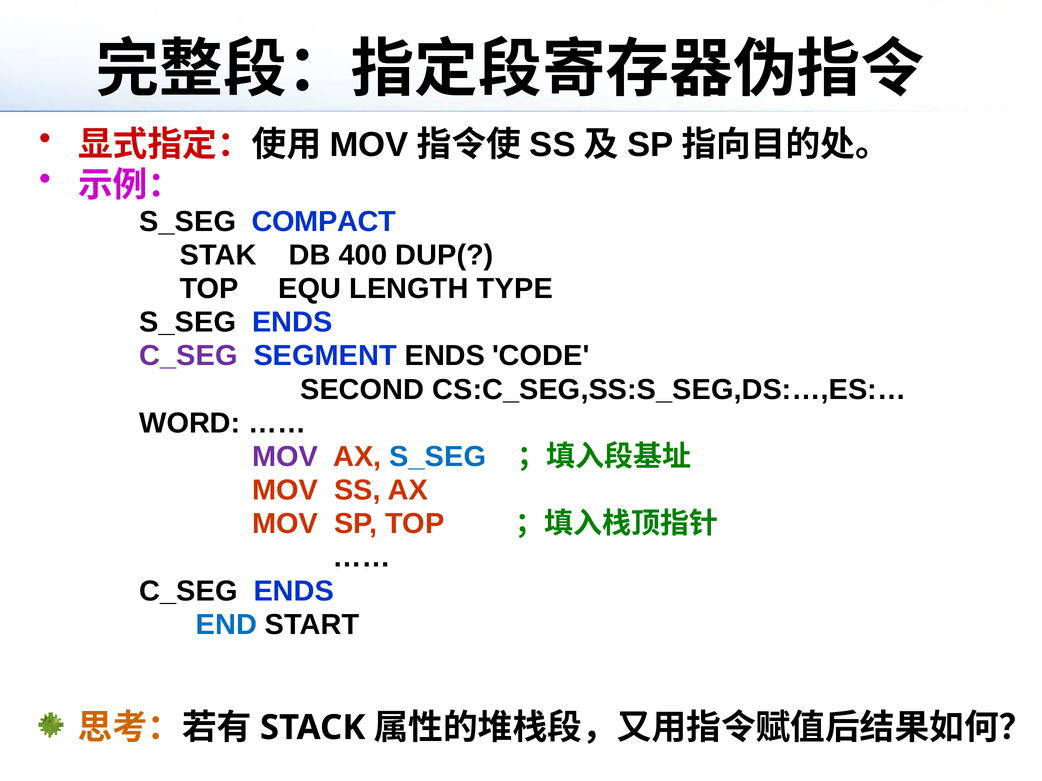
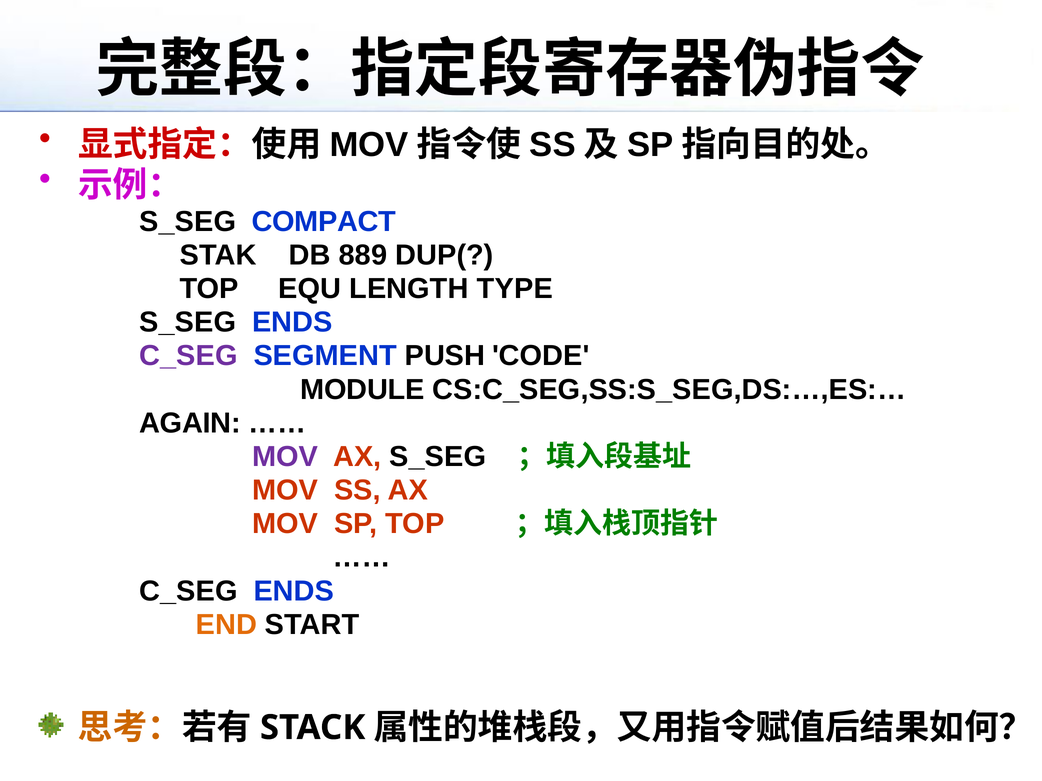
400: 400 -> 889
SEGMENT ENDS: ENDS -> PUSH
SECOND: SECOND -> MODULE
WORD: WORD -> AGAIN
S_SEG at (438, 457) colour: blue -> black
END colour: blue -> orange
